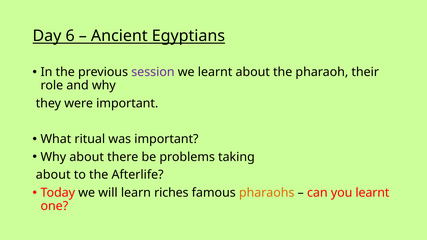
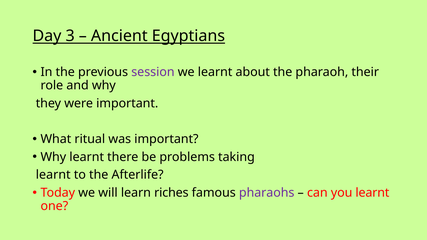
6: 6 -> 3
Why about: about -> learnt
about at (53, 175): about -> learnt
pharaohs colour: orange -> purple
